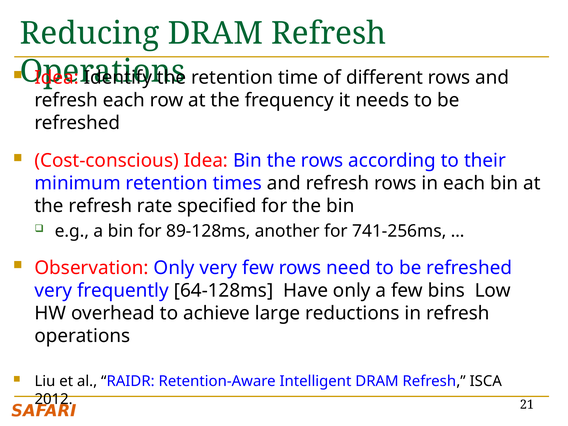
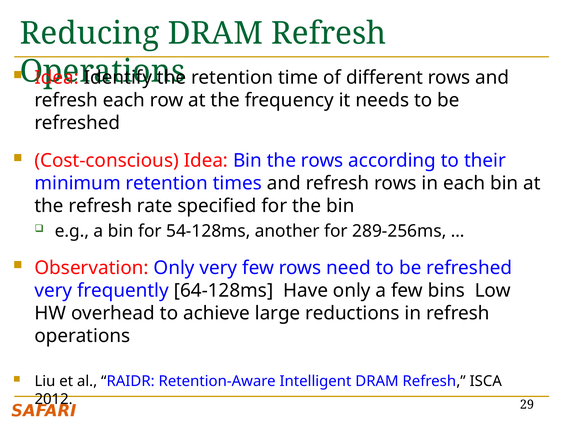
89-128ms: 89-128ms -> 54-128ms
741-256ms: 741-256ms -> 289-256ms
21: 21 -> 29
